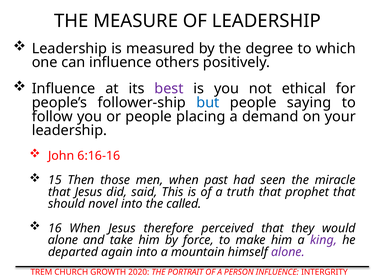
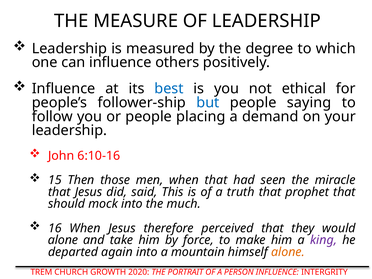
best colour: purple -> blue
6:16-16: 6:16-16 -> 6:10-16
when past: past -> that
novel: novel -> mock
called: called -> much
alone at (288, 252) colour: purple -> orange
